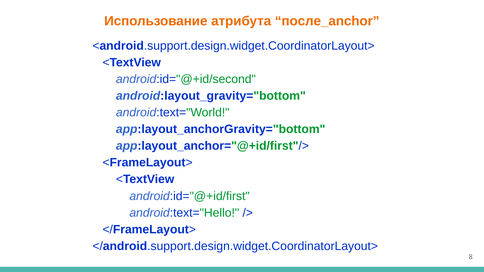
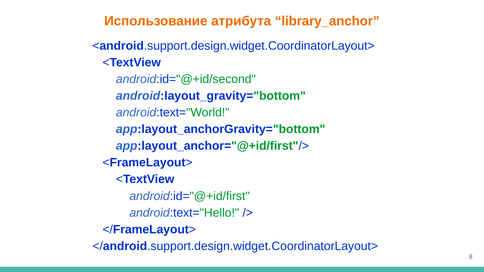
после_anchor: после_anchor -> library_anchor
